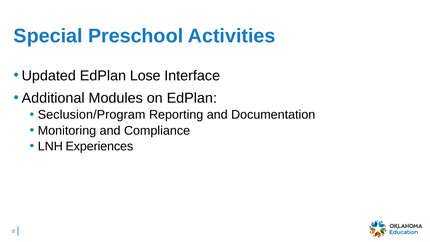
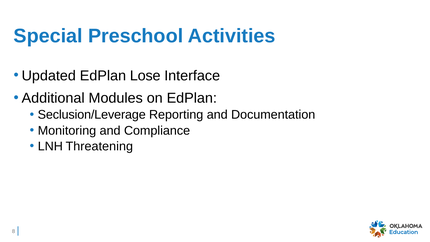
Seclusion/Program: Seclusion/Program -> Seclusion/Leverage
Experiences: Experiences -> Threatening
